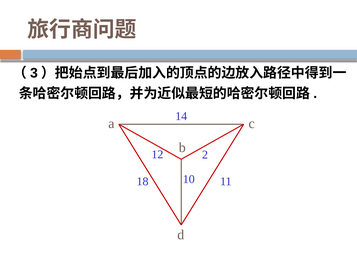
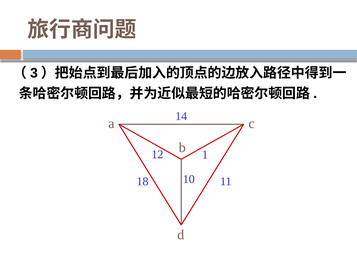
2: 2 -> 1
